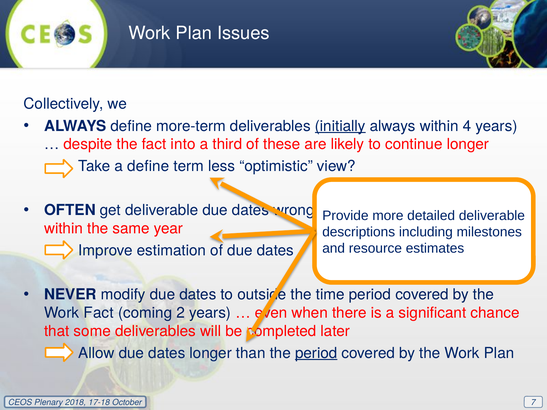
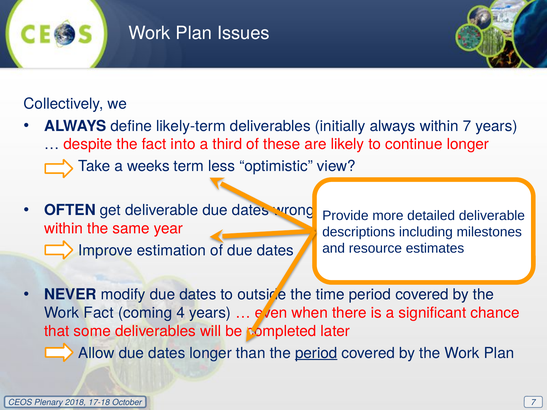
more-term: more-term -> likely-term
initially underline: present -> none
within 4: 4 -> 7
a define: define -> weeks
2: 2 -> 4
